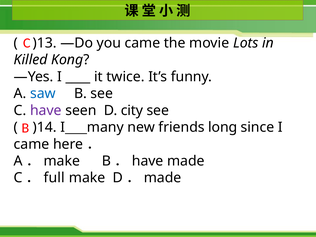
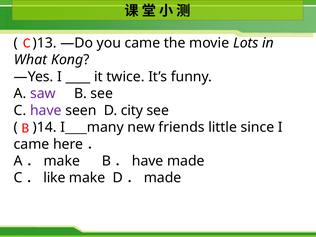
Killed: Killed -> What
saw colour: blue -> purple
long: long -> little
full: full -> like
